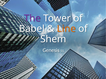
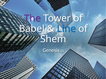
Line colour: orange -> blue
